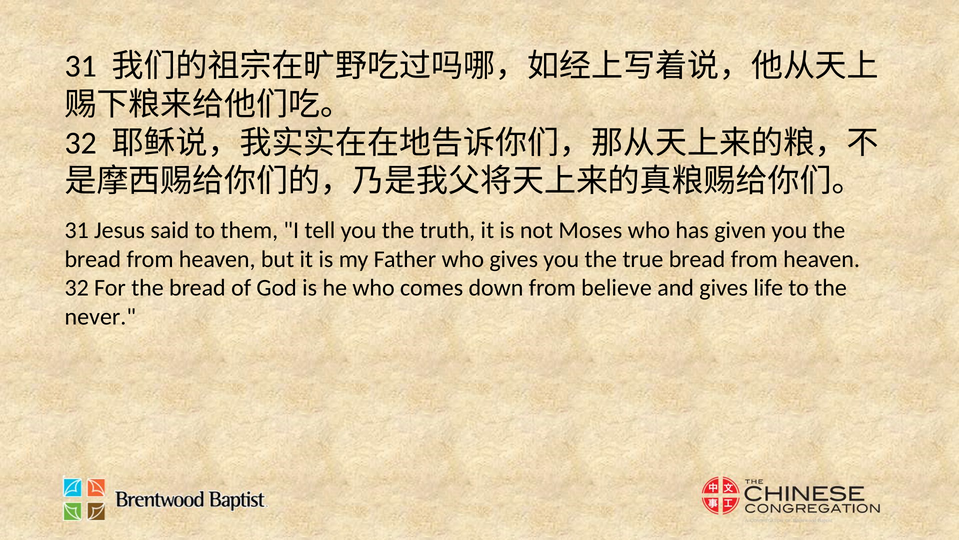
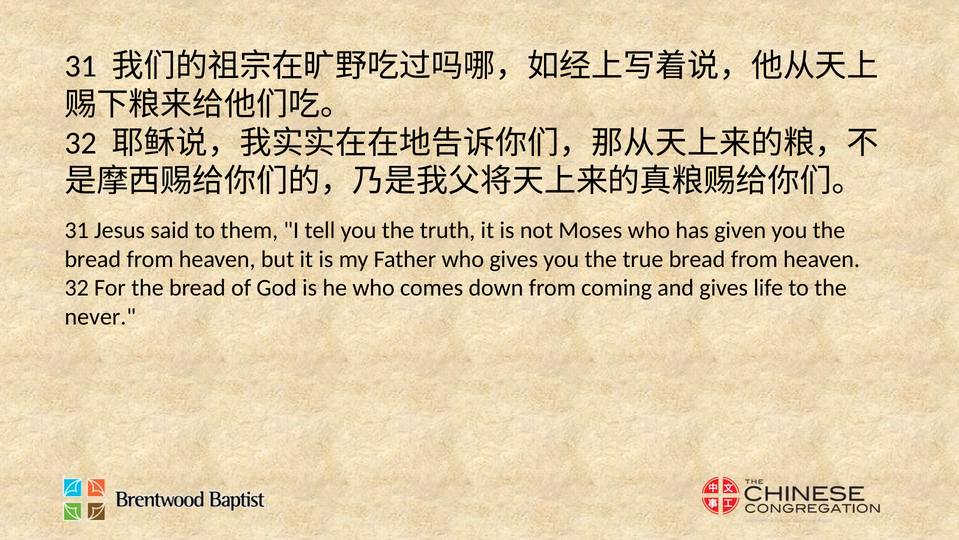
believe: believe -> coming
